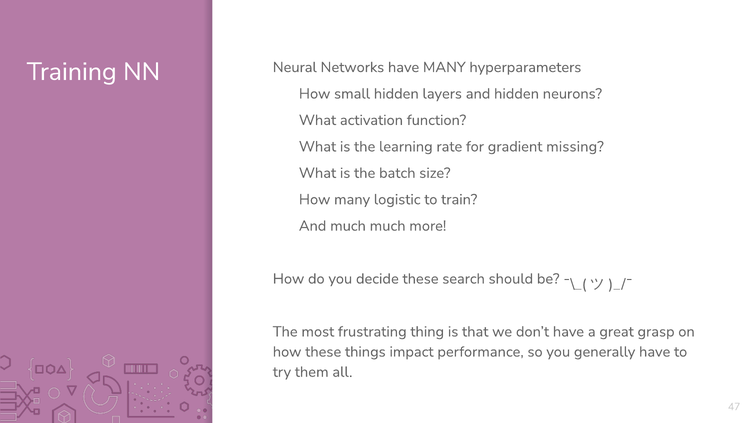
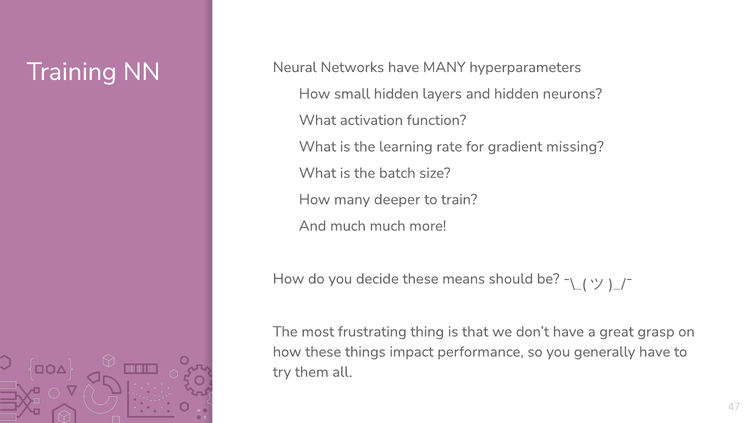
logistic: logistic -> deeper
search: search -> means
